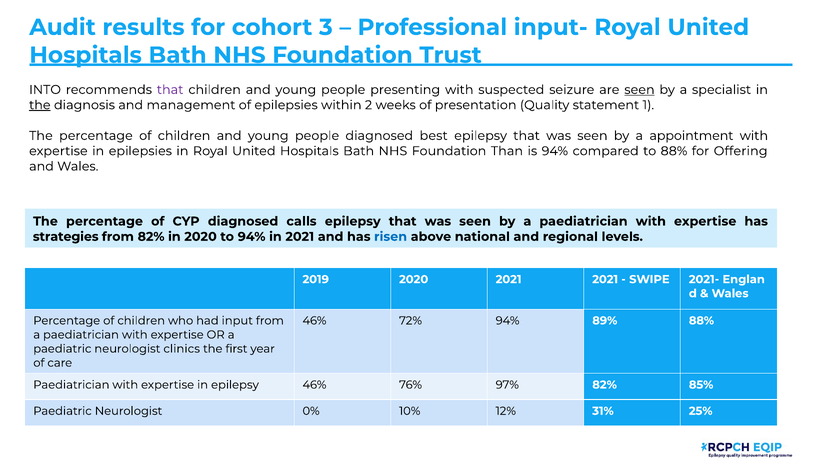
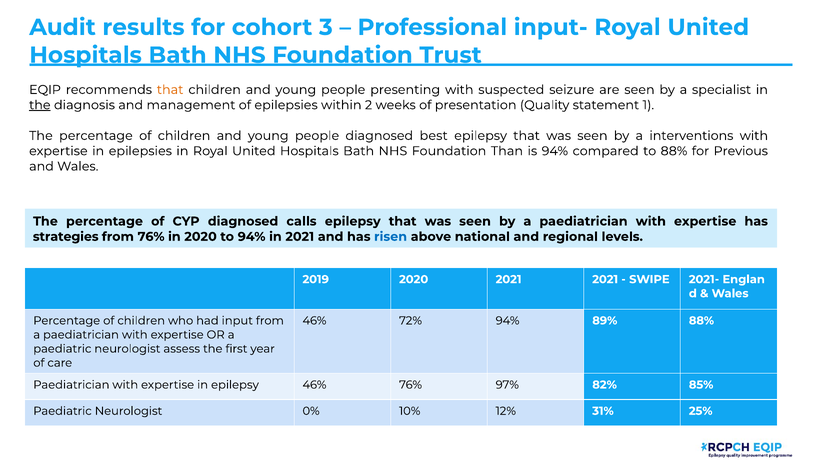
INTO: INTO -> EQIP
that at (170, 90) colour: purple -> orange
seen at (639, 90) underline: present -> none
appointment: appointment -> interventions
Offering: Offering -> Previous
from 82%: 82% -> 76%
clinics: clinics -> assess
